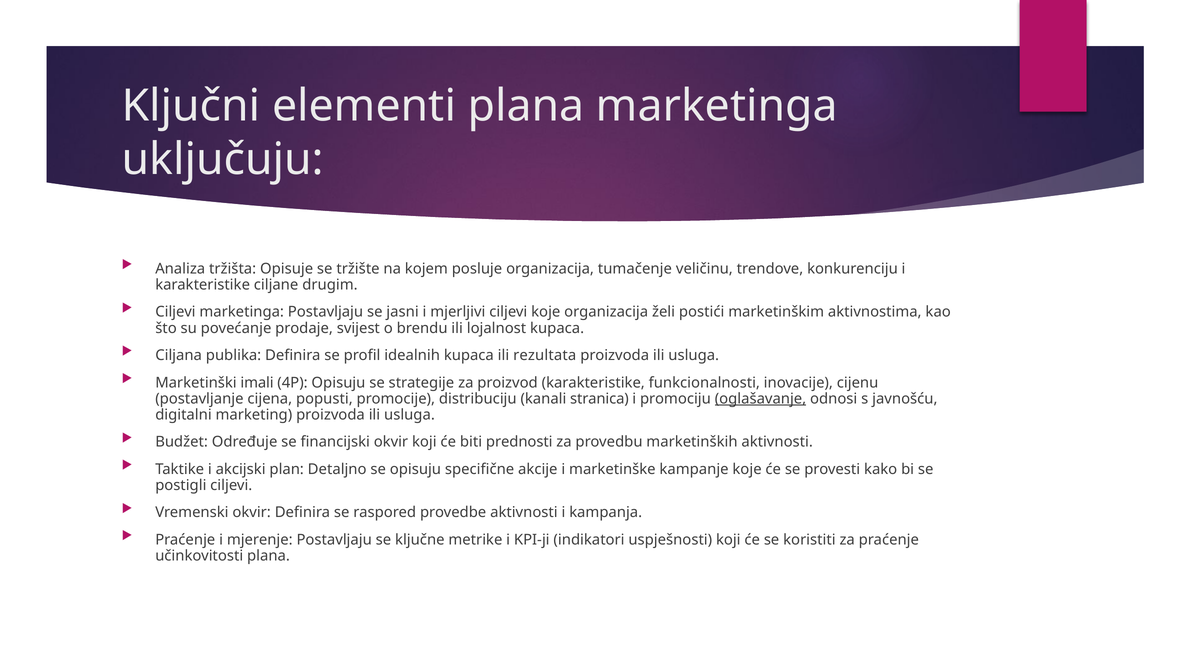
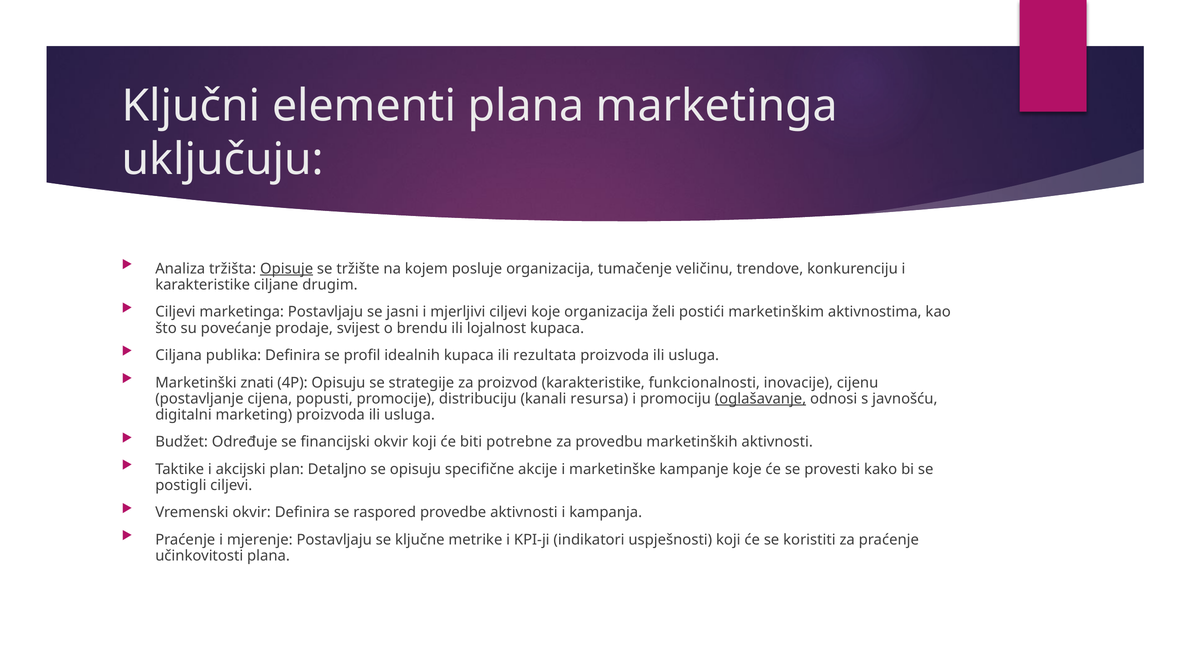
Opisuje underline: none -> present
imali: imali -> znati
stranica: stranica -> resursa
prednosti: prednosti -> potrebne
